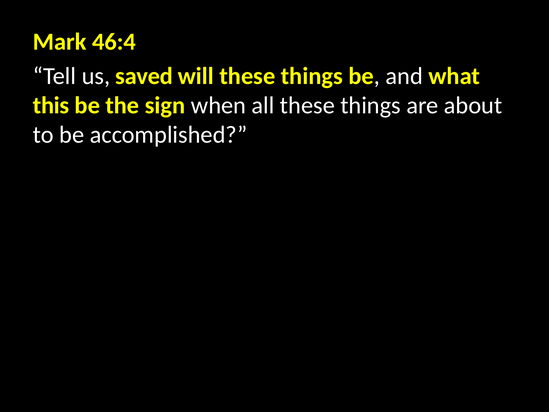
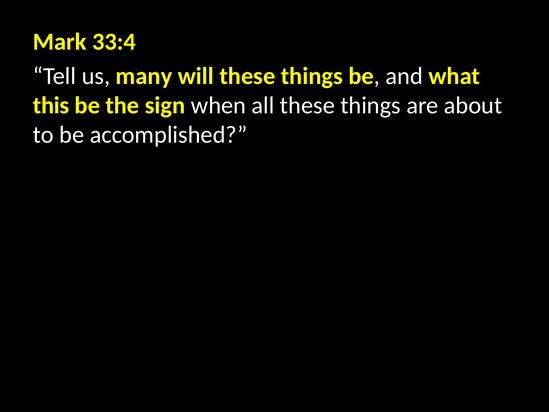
46:4: 46:4 -> 33:4
saved: saved -> many
